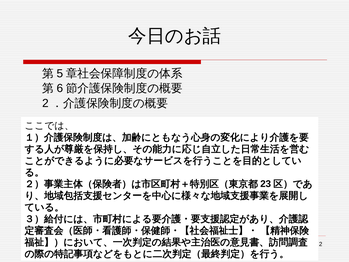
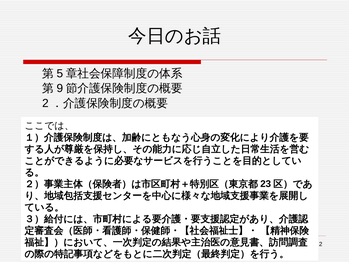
6: 6 -> 9
